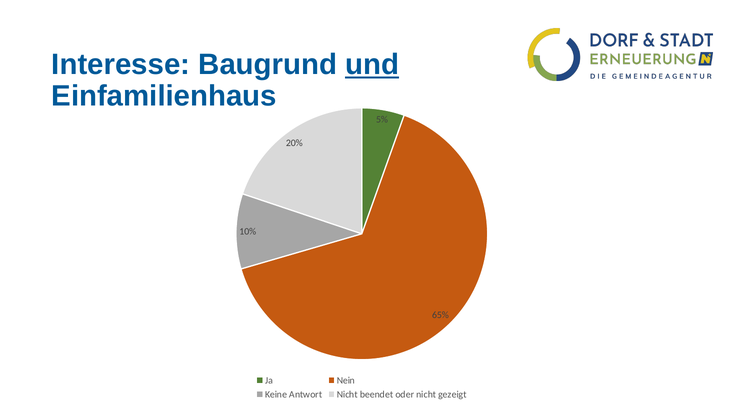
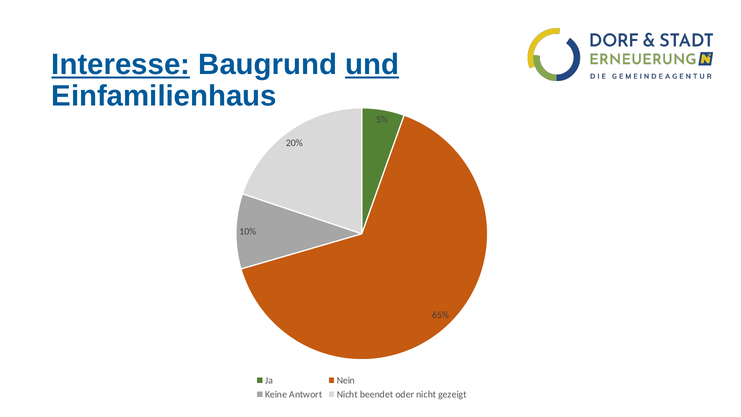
Interesse underline: none -> present
